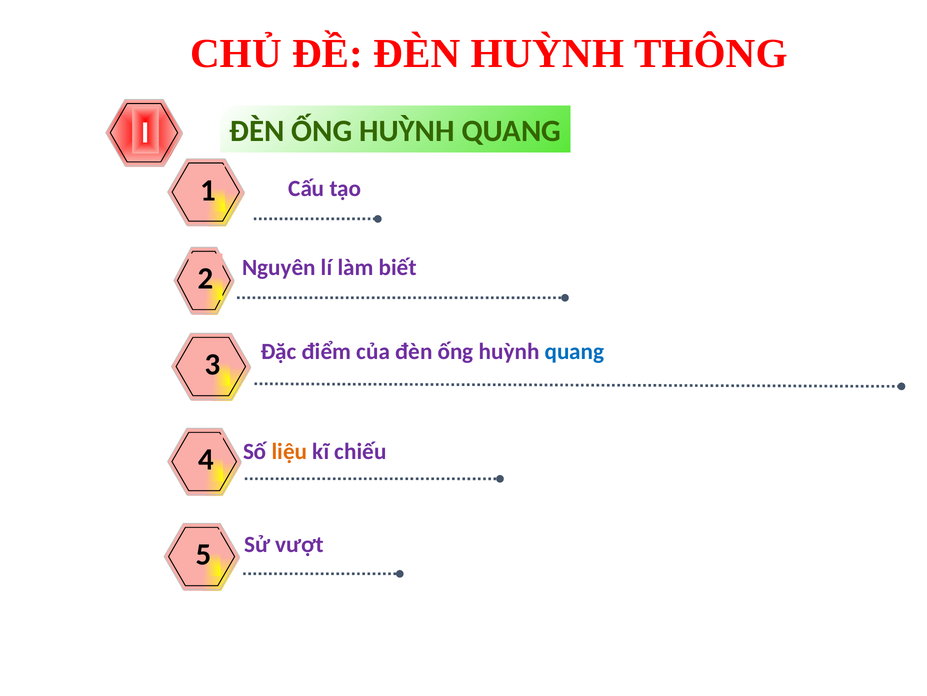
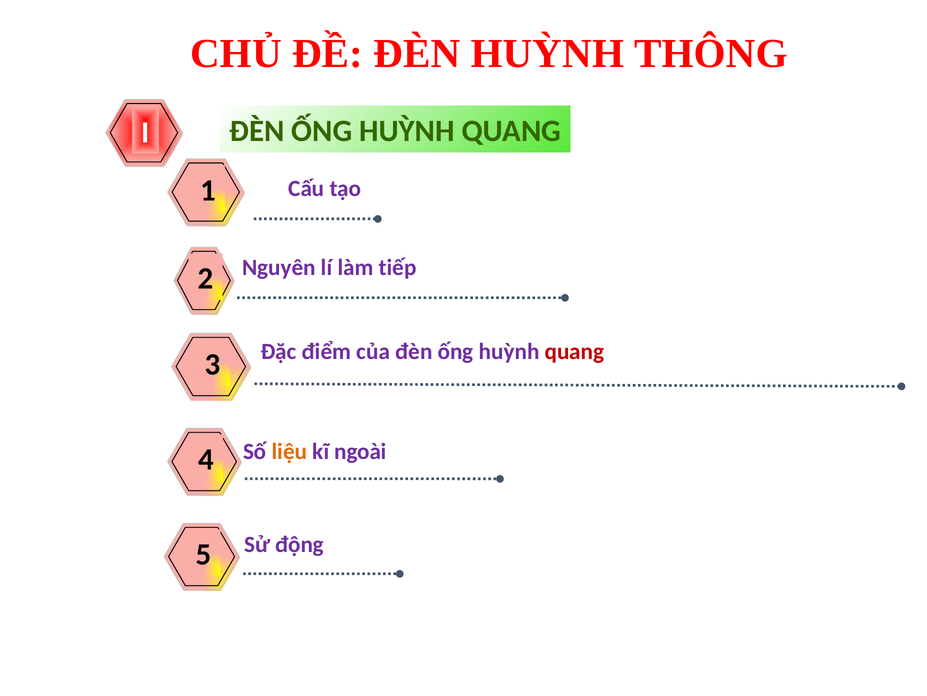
biết: biết -> tiếp
quang at (574, 351) colour: blue -> red
chiếu: chiếu -> ngoài
vượt: vượt -> động
